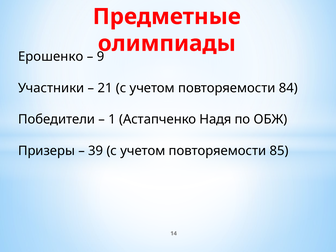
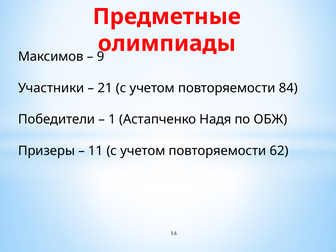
Ерошенко: Ерошенко -> Максимов
39: 39 -> 11
85: 85 -> 62
